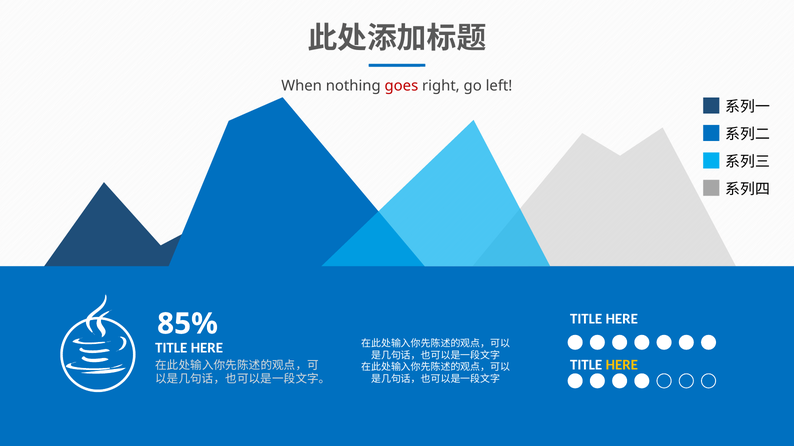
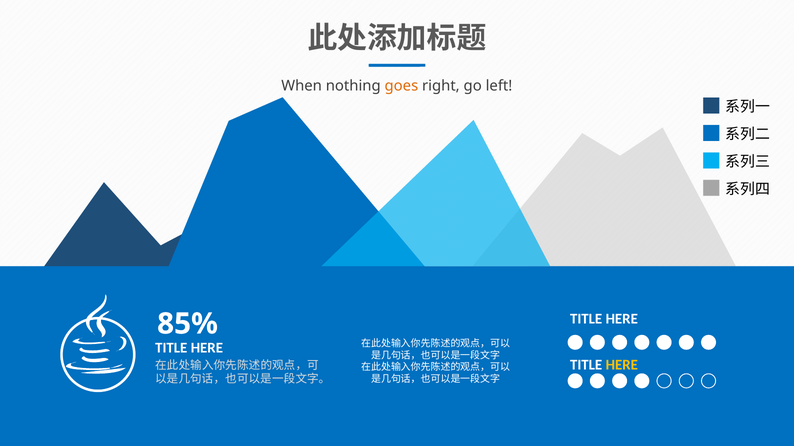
goes colour: red -> orange
